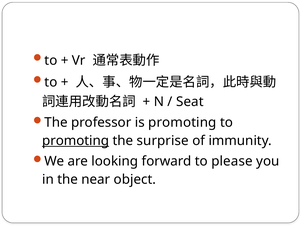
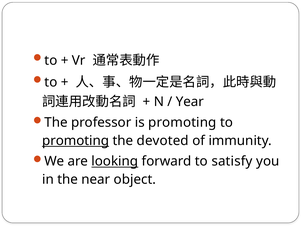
Seat: Seat -> Year
surprise: surprise -> devoted
looking underline: none -> present
please: please -> satisfy
